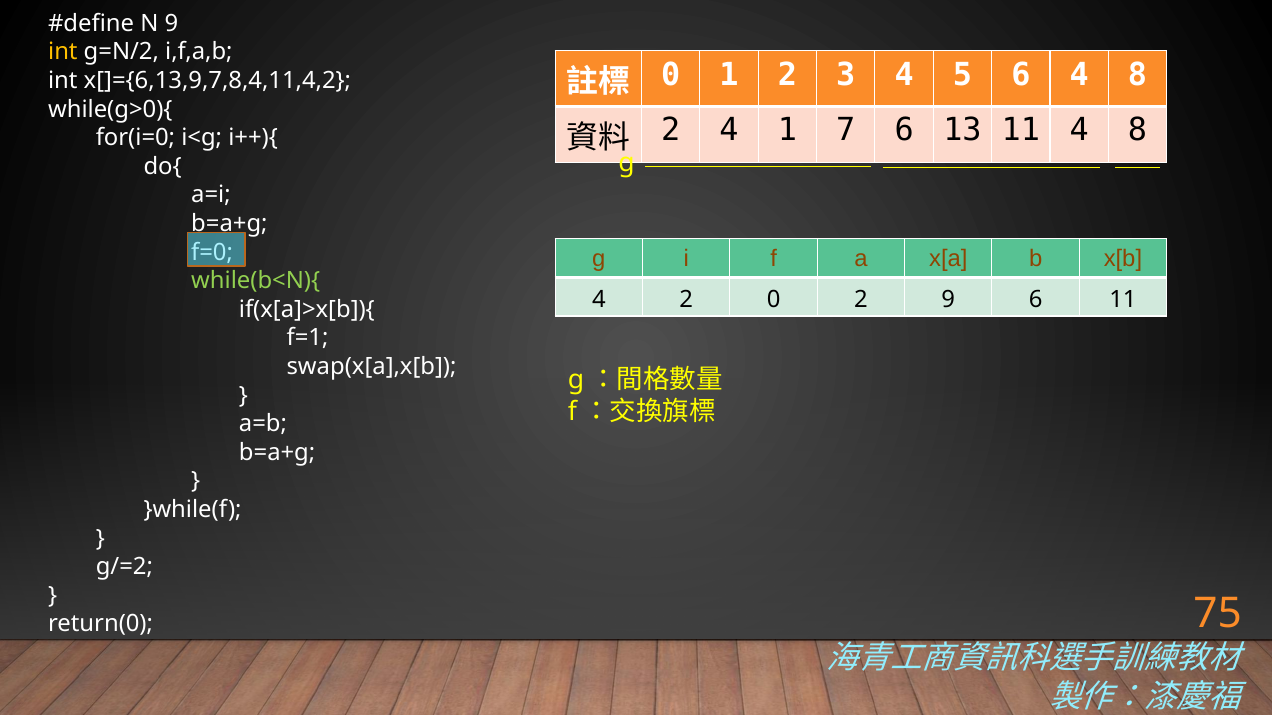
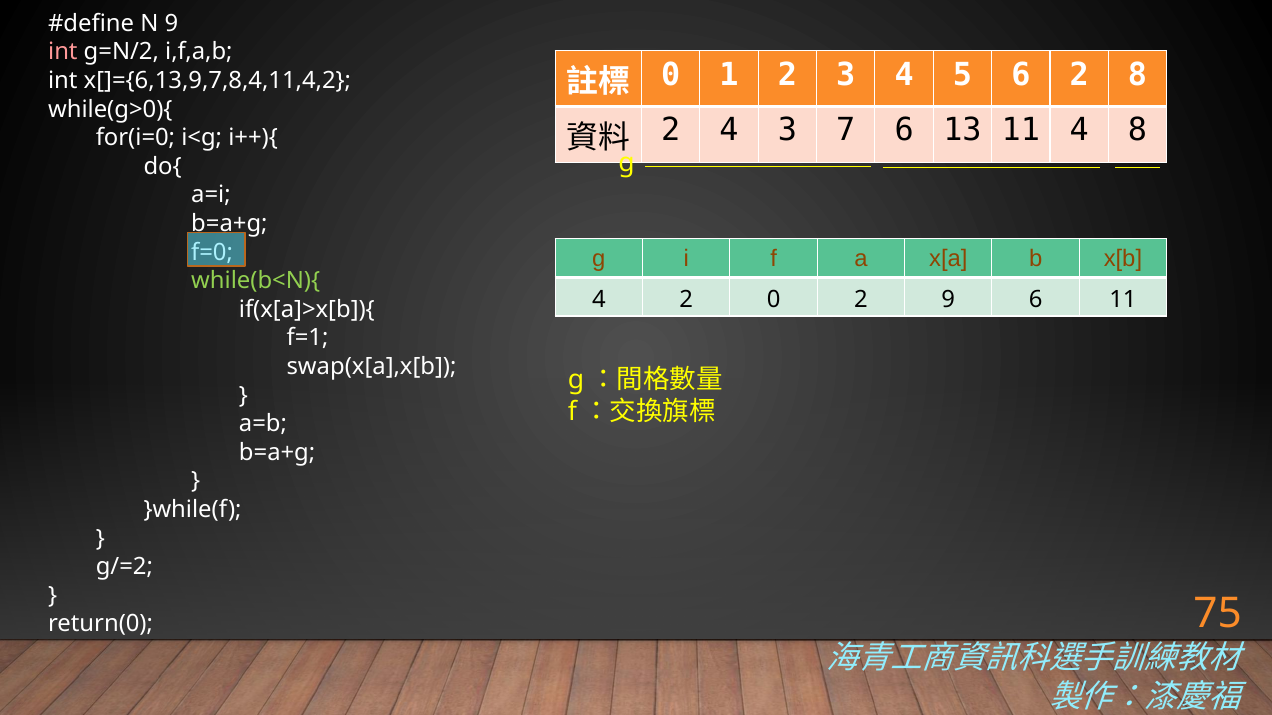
int at (63, 52) colour: yellow -> pink
6 4: 4 -> 2
4 1: 1 -> 3
